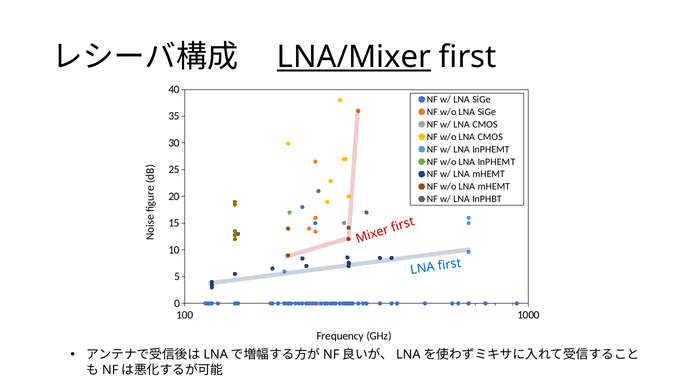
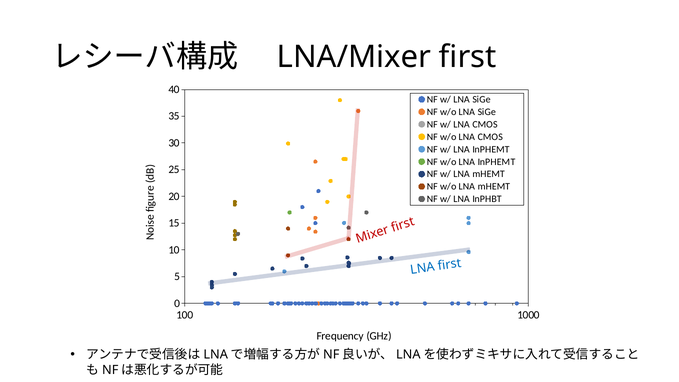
LNA/Mixer underline: present -> none
